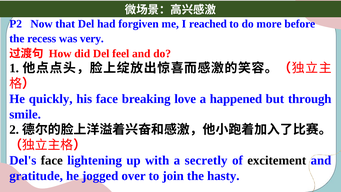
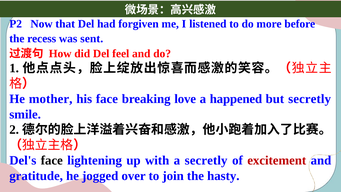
reached: reached -> listened
very: very -> sent
quickly: quickly -> mother
but through: through -> secretly
excitement colour: black -> red
